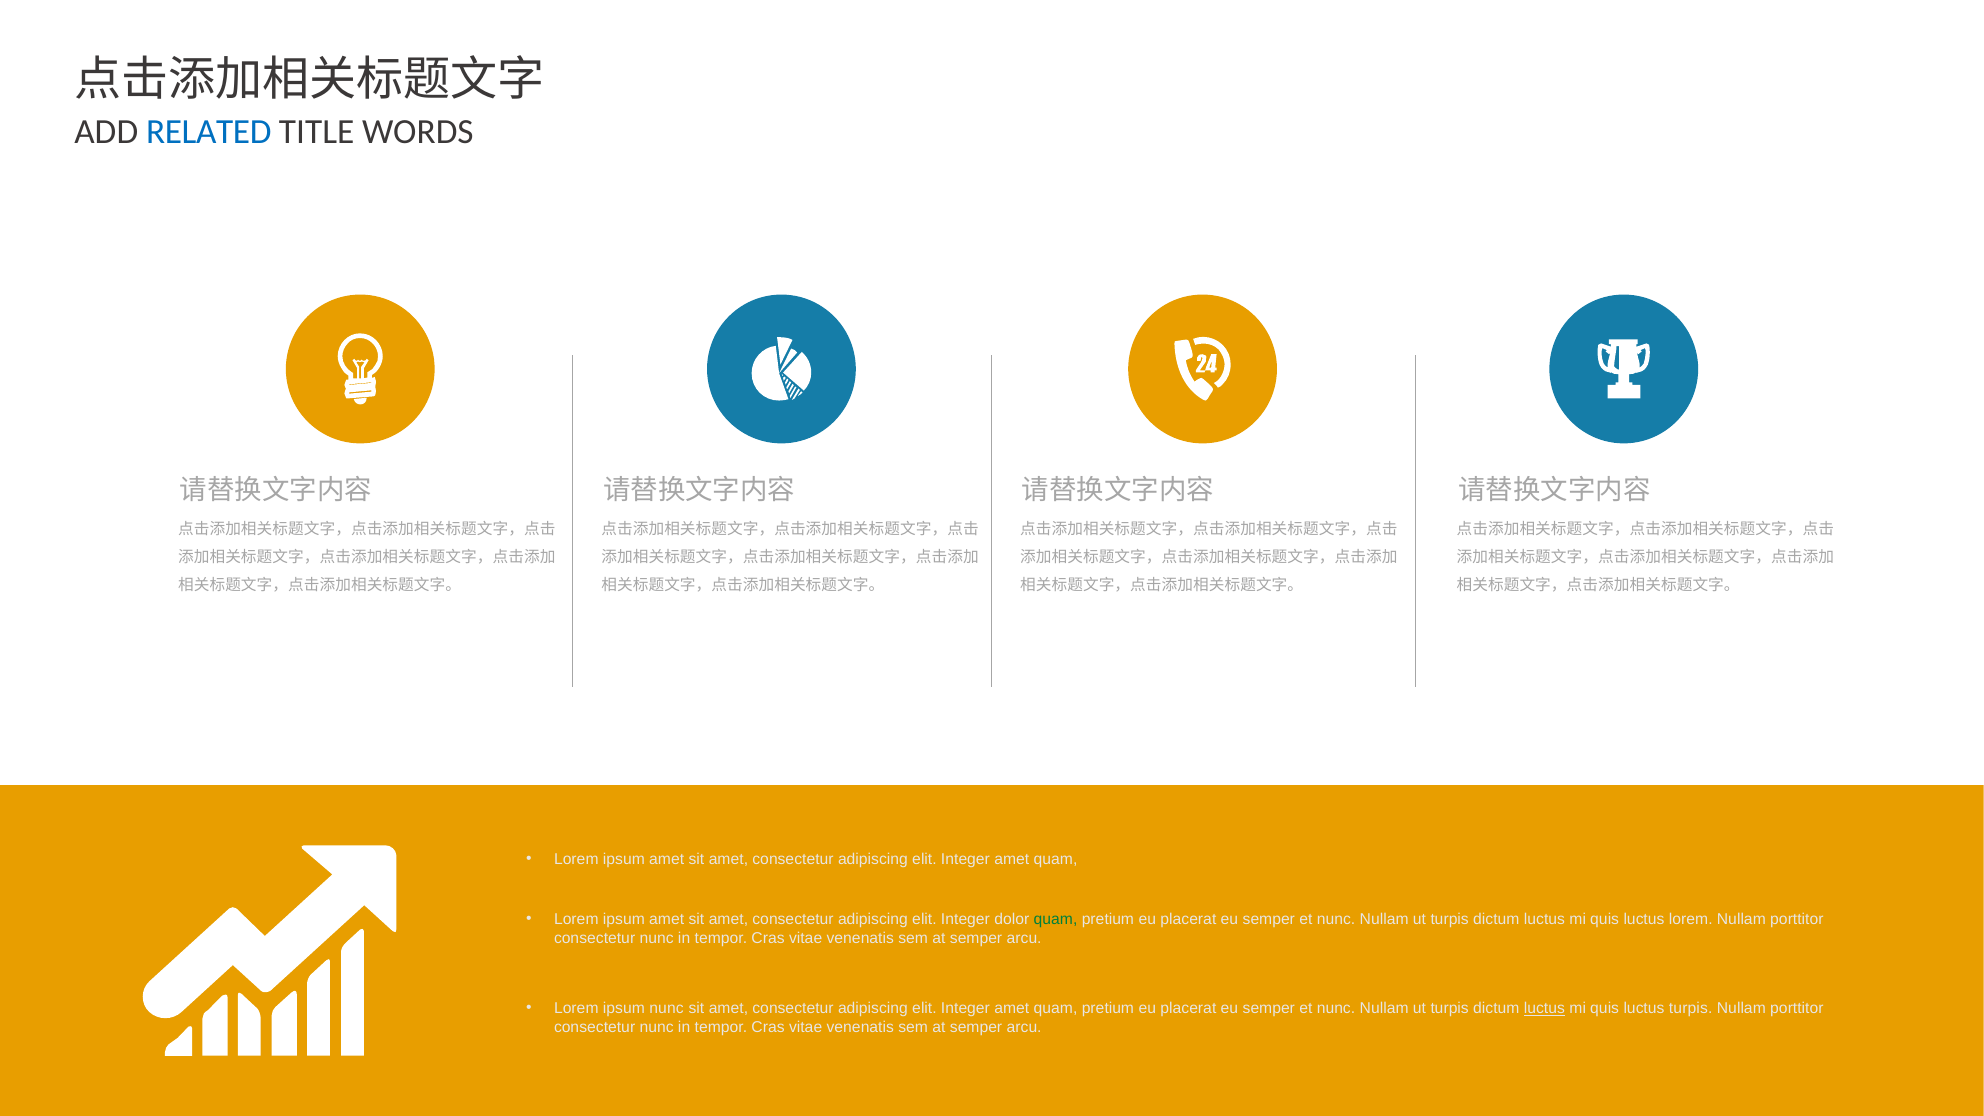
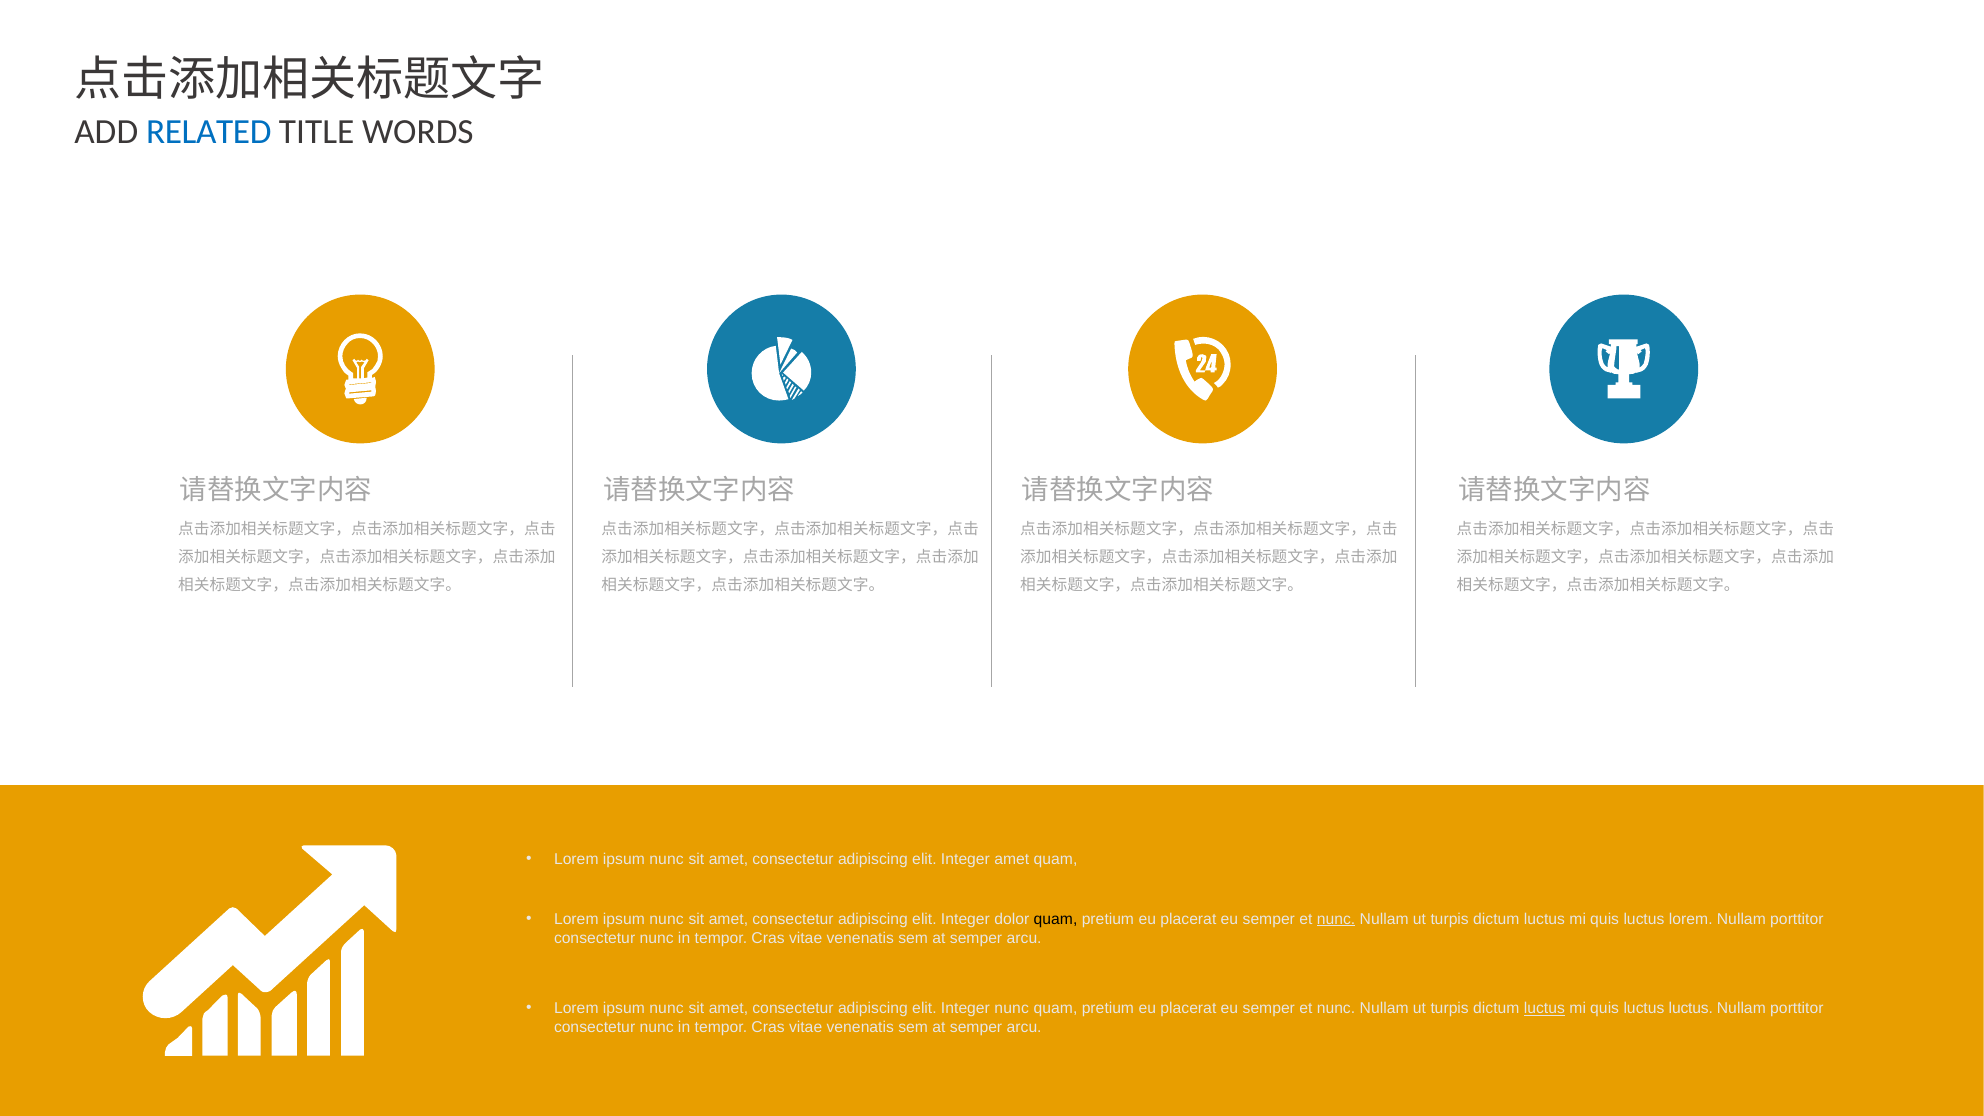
amet at (667, 860): amet -> nunc
amet at (667, 919): amet -> nunc
quam at (1056, 919) colour: green -> black
nunc at (1336, 919) underline: none -> present
amet at (1012, 1008): amet -> nunc
luctus turpis: turpis -> luctus
